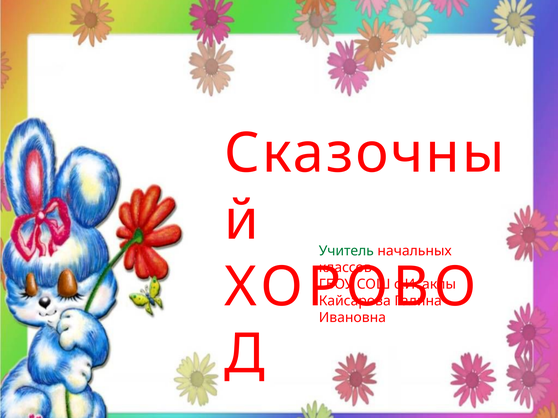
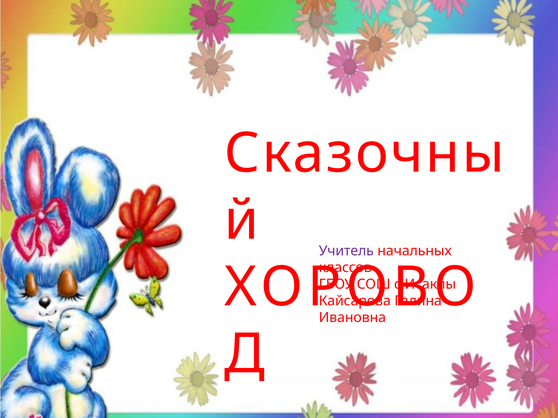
Учитель colour: green -> purple
